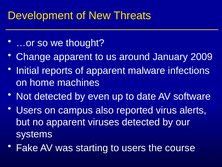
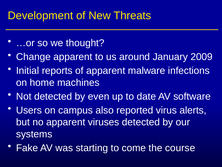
to users: users -> come
